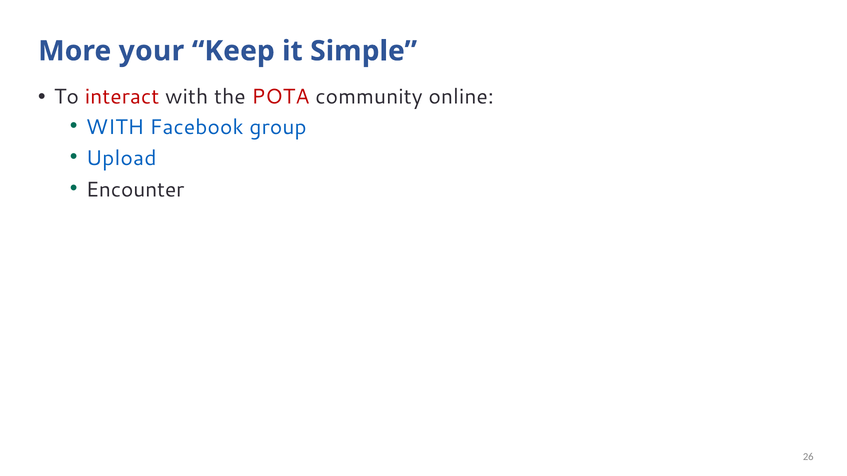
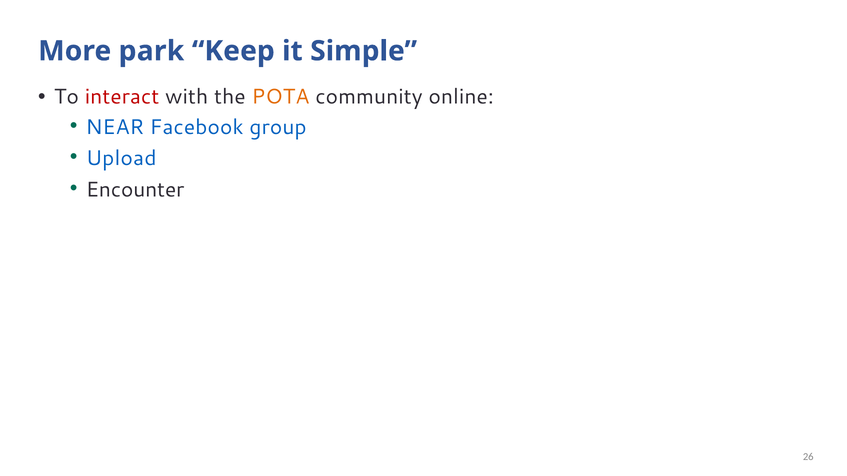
your: your -> park
POTA colour: red -> orange
WITH at (115, 127): WITH -> NEAR
